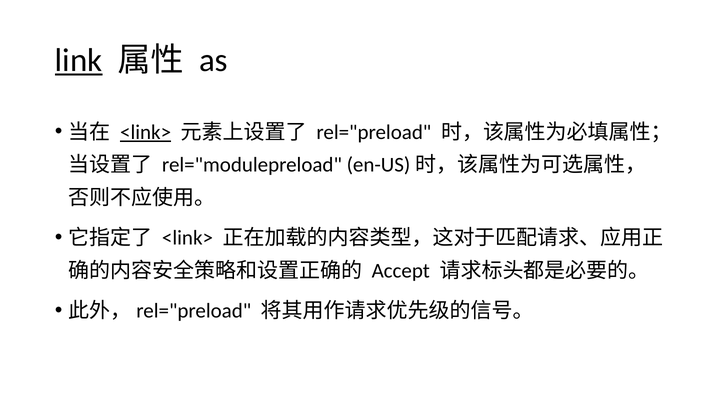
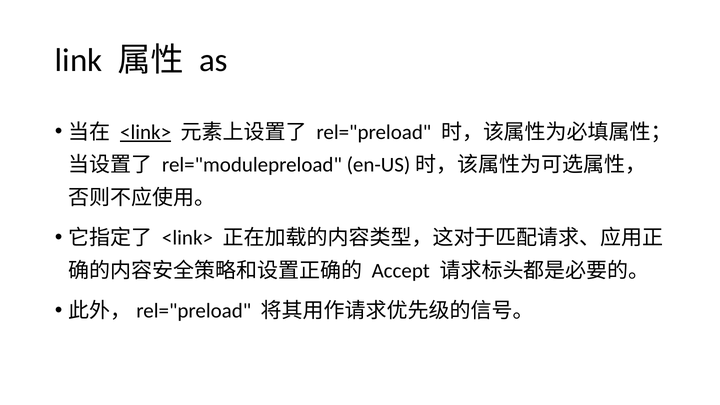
link underline: present -> none
